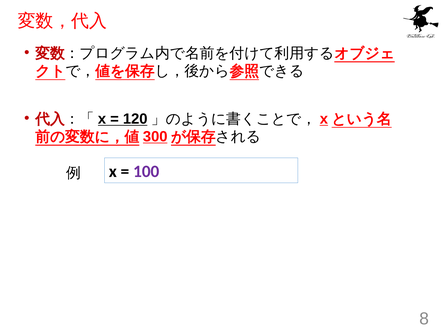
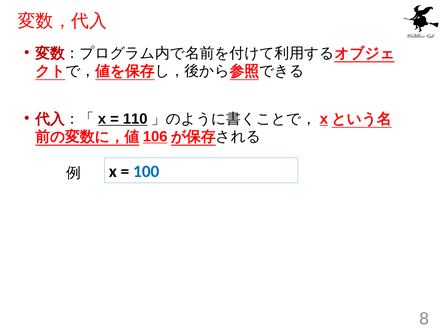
120: 120 -> 110
300: 300 -> 106
100 colour: purple -> blue
